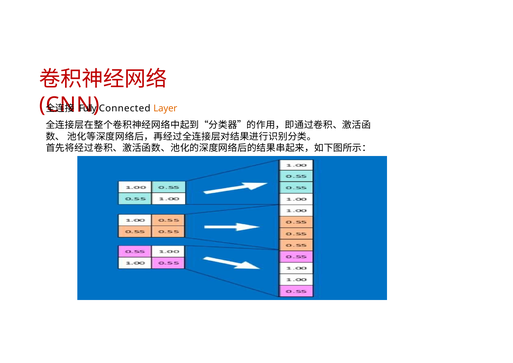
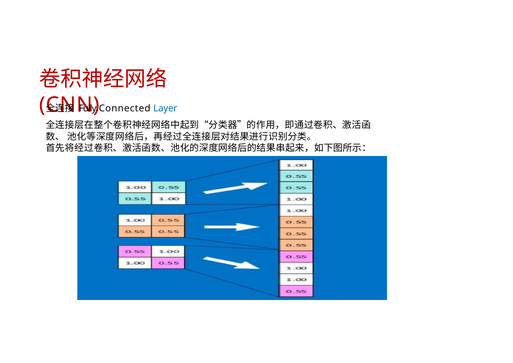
Layer colour: orange -> blue
